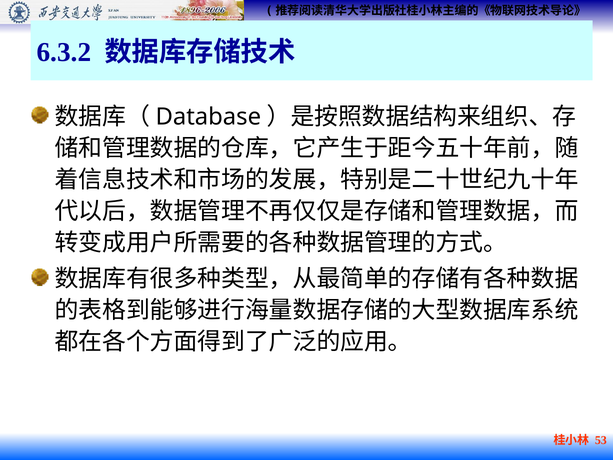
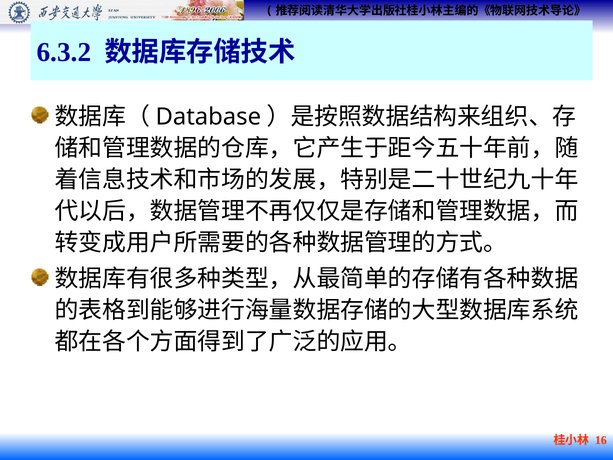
53: 53 -> 16
